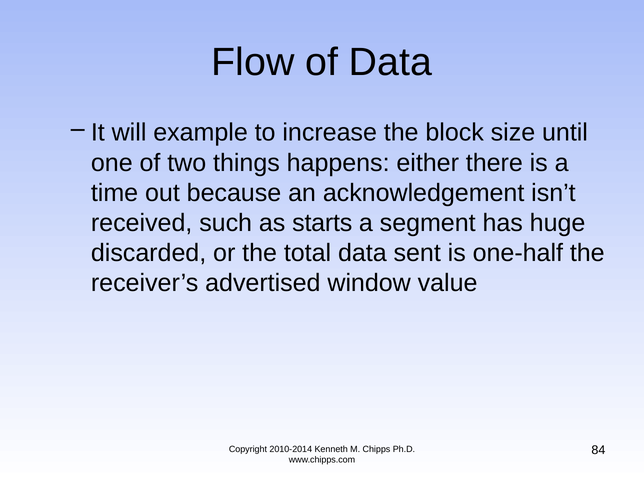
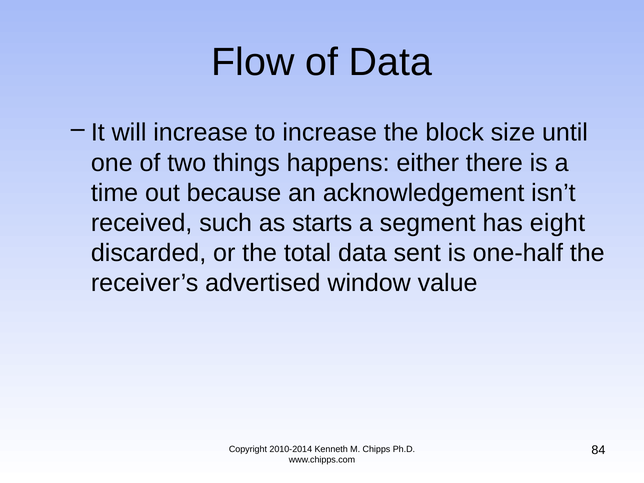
will example: example -> increase
huge: huge -> eight
